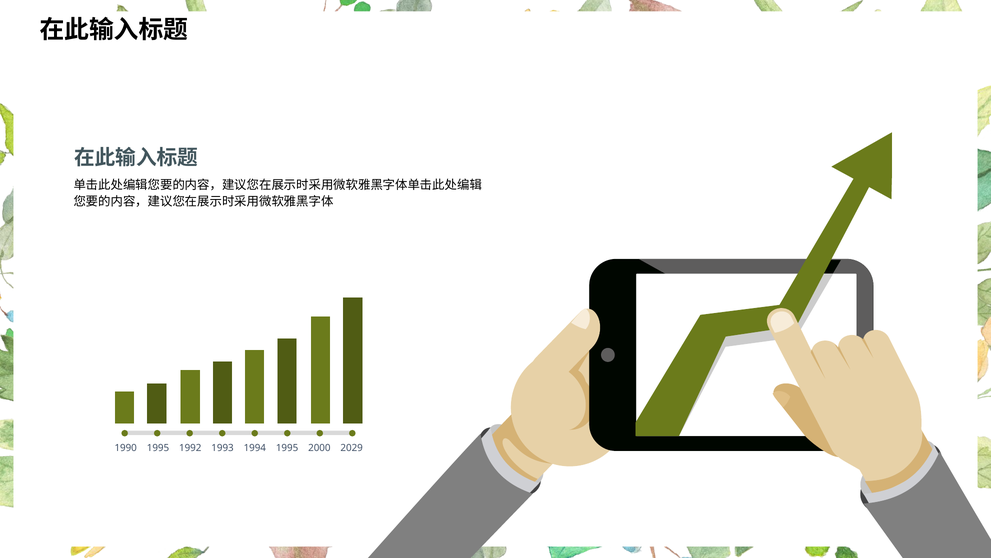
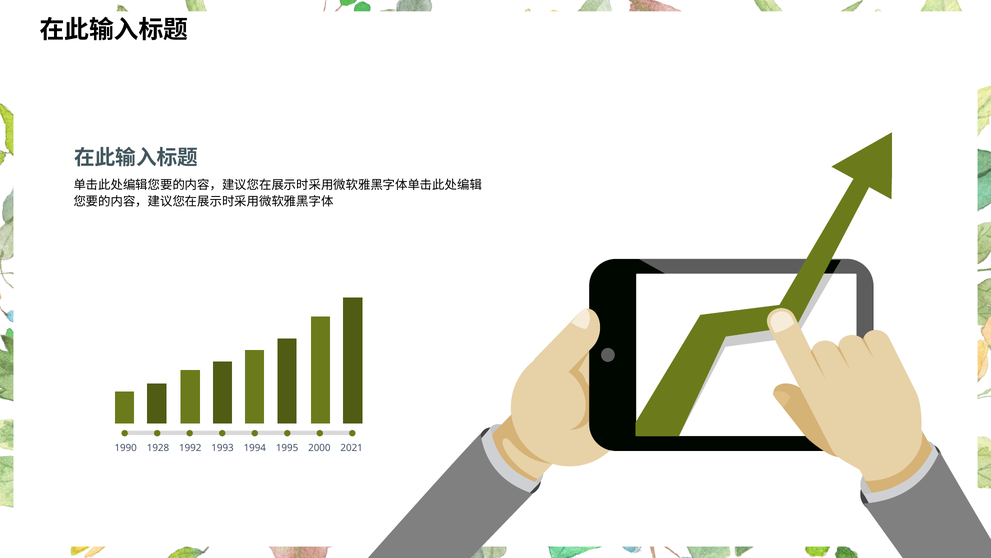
1995 at (158, 447): 1995 -> 1928
2029: 2029 -> 2021
